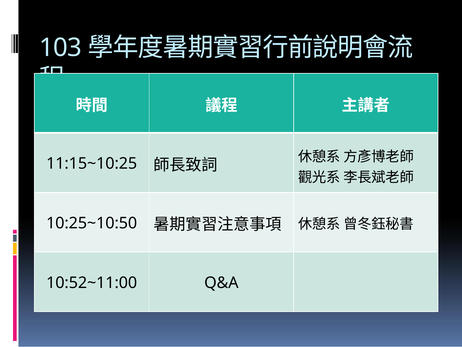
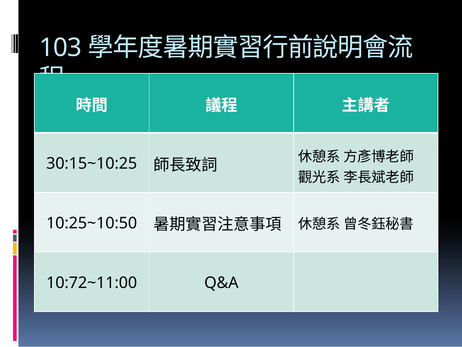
11:15~10:25: 11:15~10:25 -> 30:15~10:25
10:52~11:00: 10:52~11:00 -> 10:72~11:00
